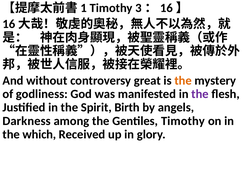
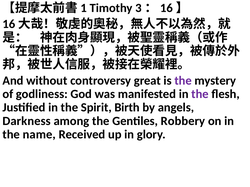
the at (183, 81) colour: orange -> purple
Gentiles Timothy: Timothy -> Robbery
which: which -> name
